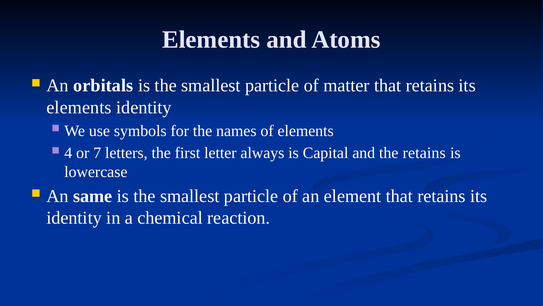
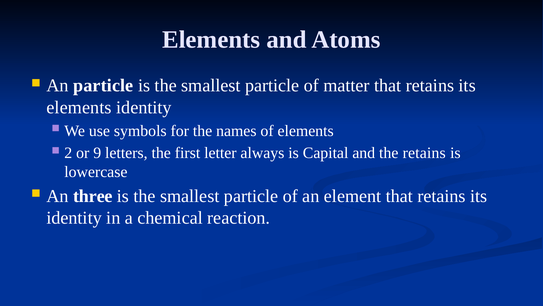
An orbitals: orbitals -> particle
4: 4 -> 2
7: 7 -> 9
same: same -> three
